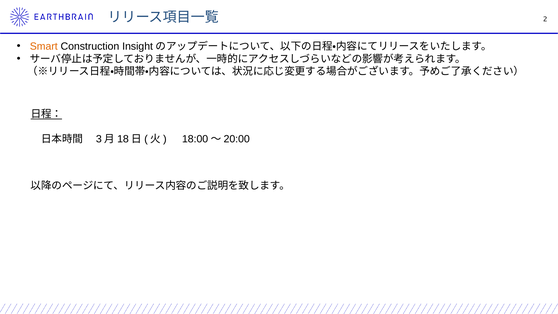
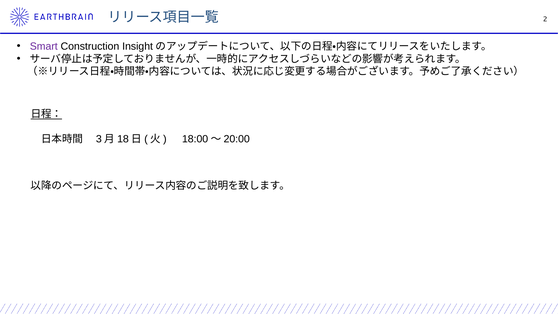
Smart colour: orange -> purple
